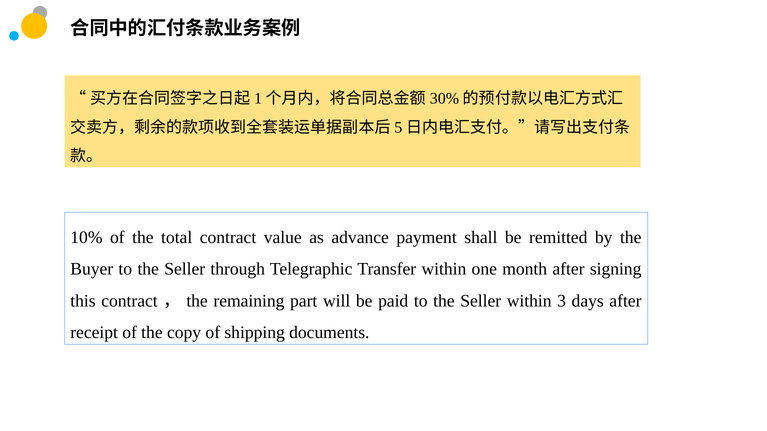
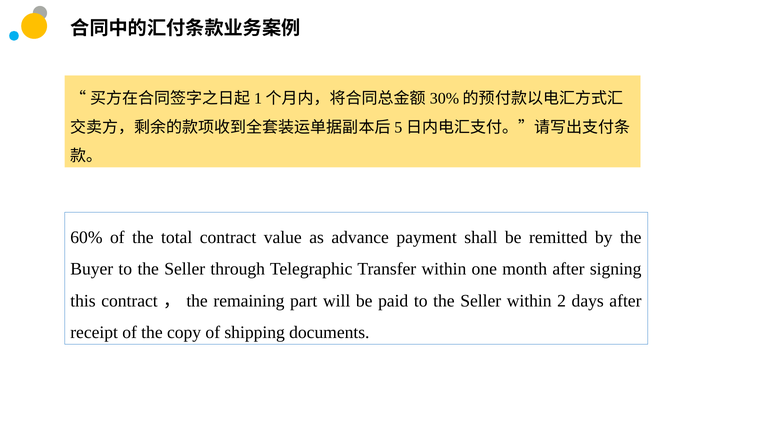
10%: 10% -> 60%
3: 3 -> 2
